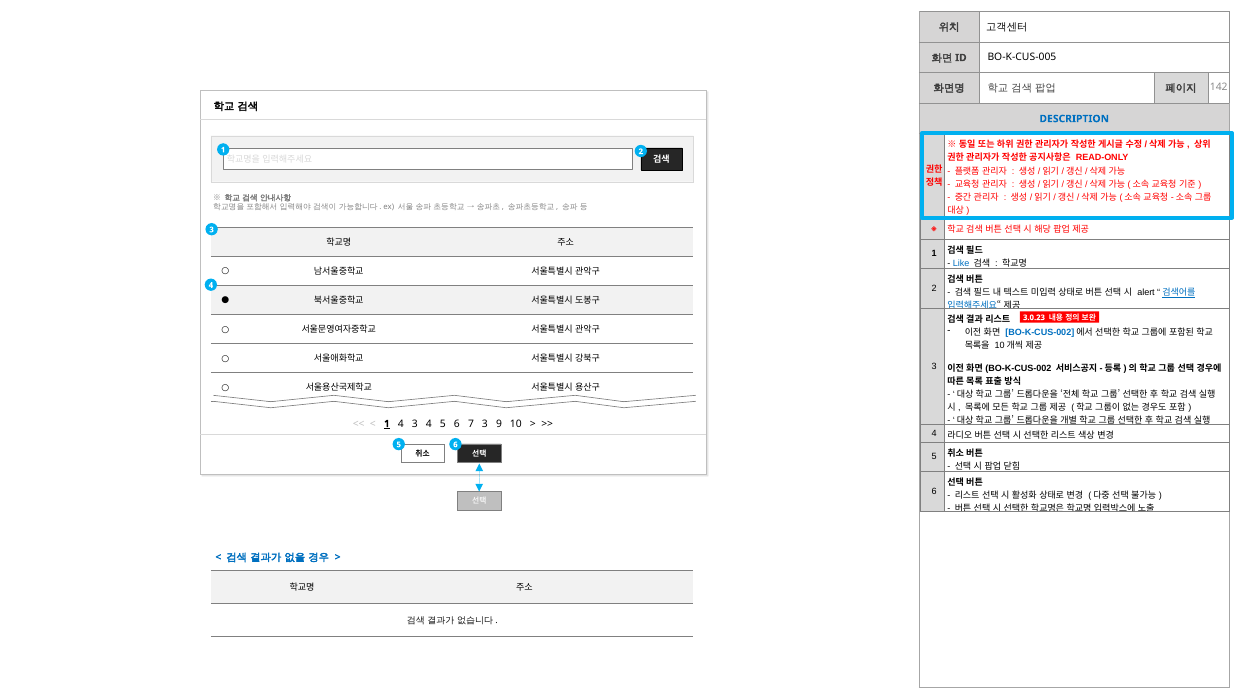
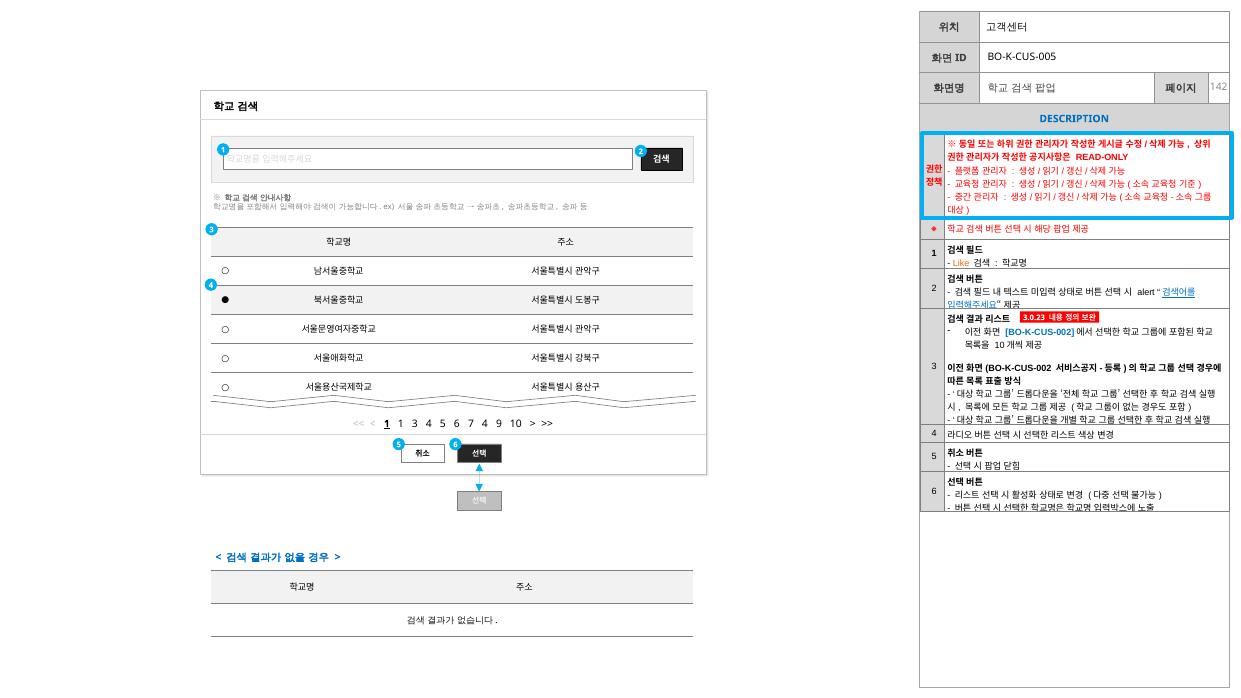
Like colour: blue -> orange
4 at (401, 424): 4 -> 1
7 3: 3 -> 4
